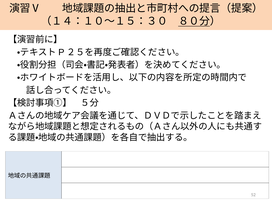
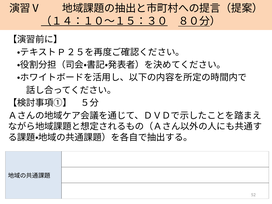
（１４：１０～１５：３０ underline: none -> present
